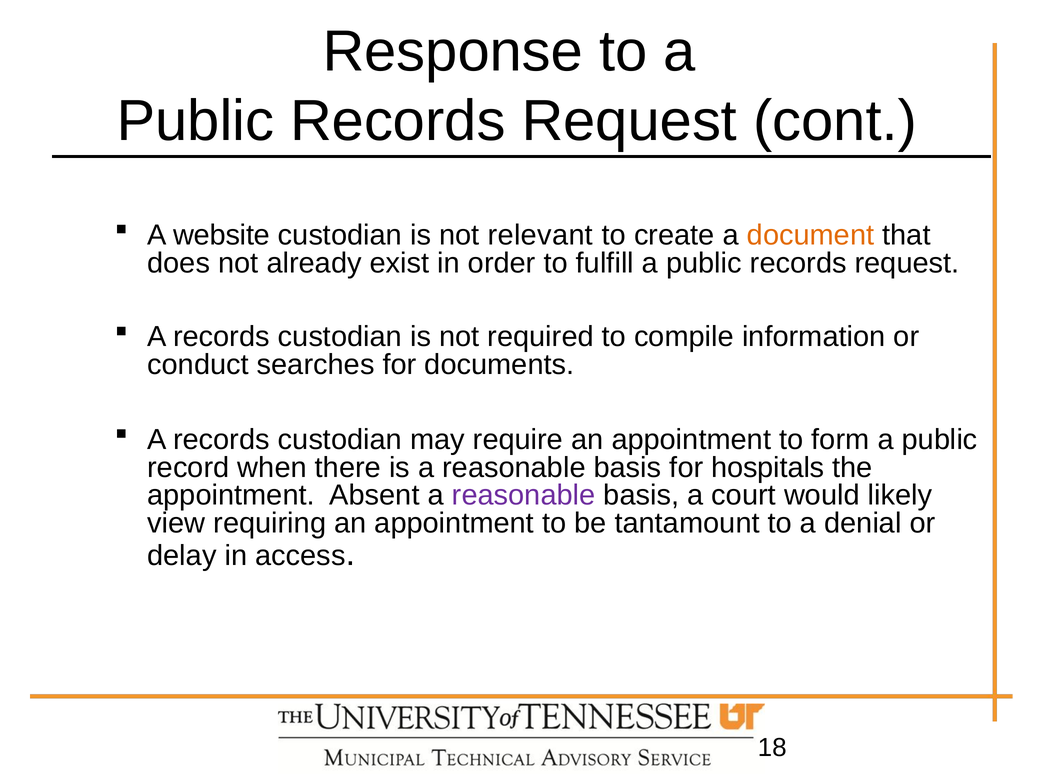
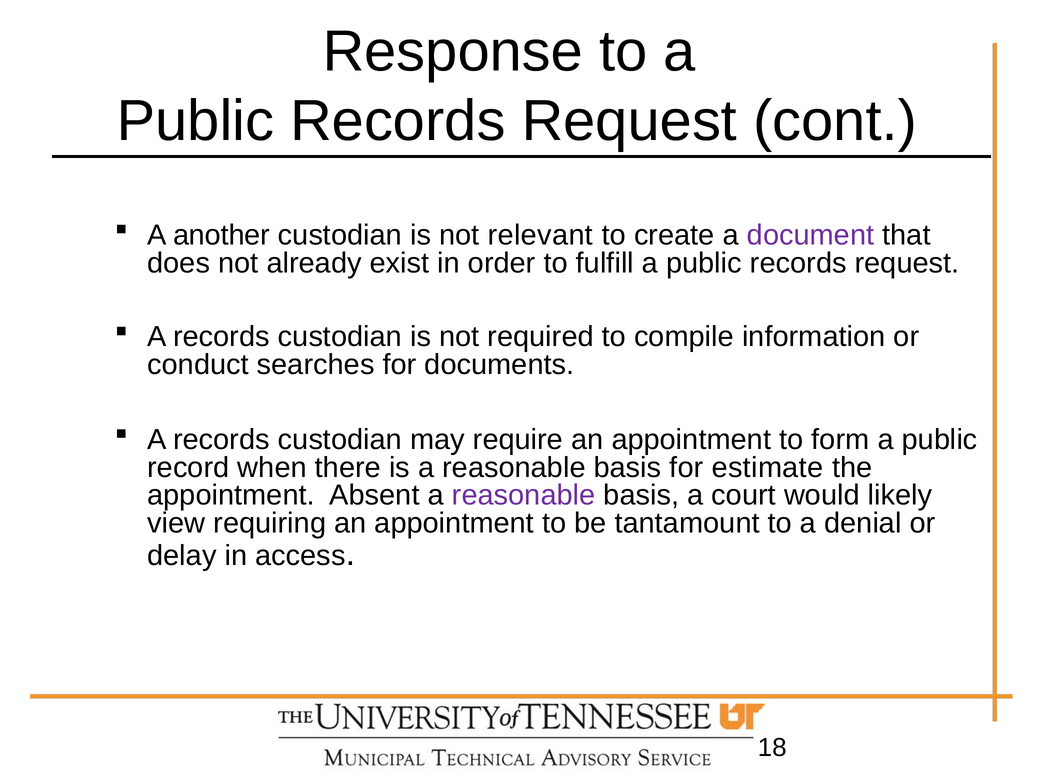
website: website -> another
document colour: orange -> purple
hospitals: hospitals -> estimate
